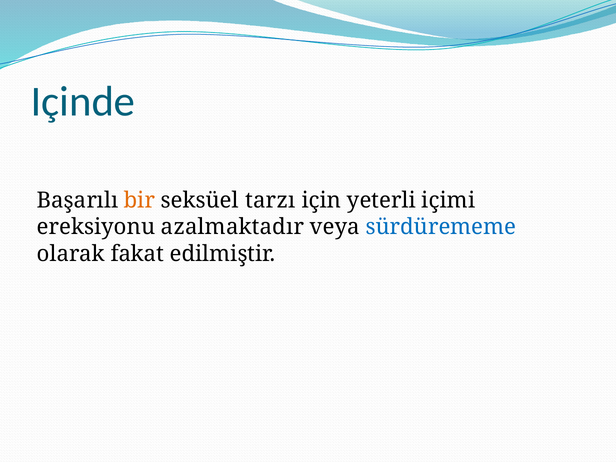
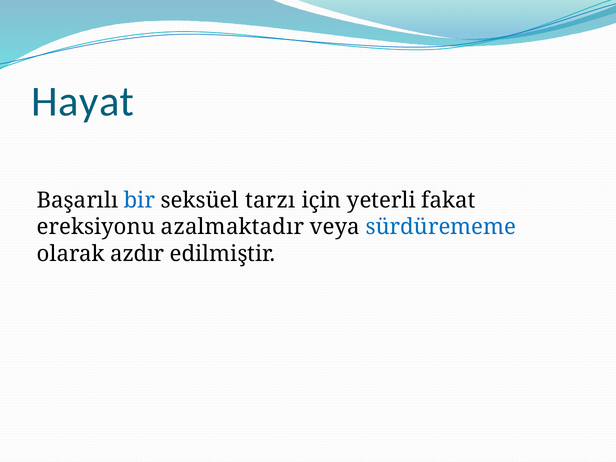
Içinde: Içinde -> Hayat
bir colour: orange -> blue
içimi: içimi -> fakat
fakat: fakat -> azdır
